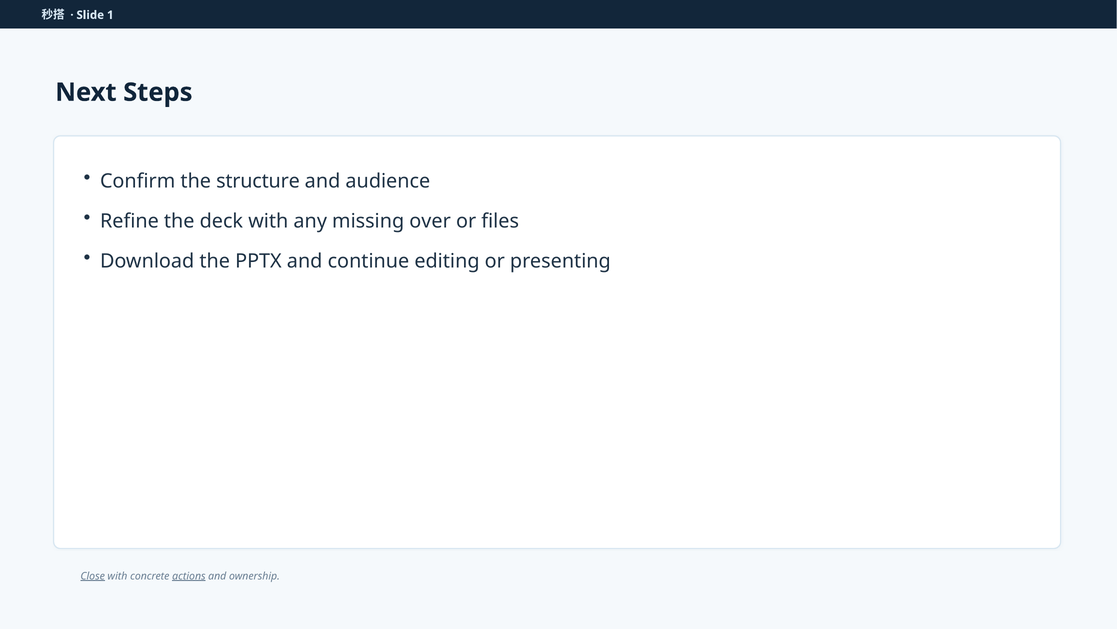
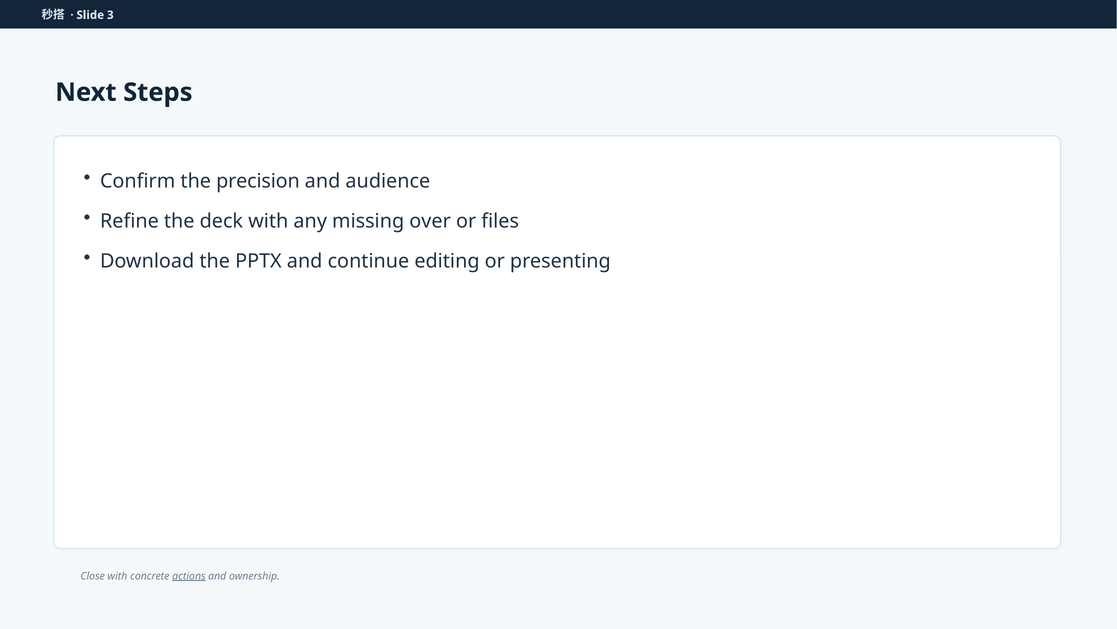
1: 1 -> 3
structure: structure -> precision
Close underline: present -> none
